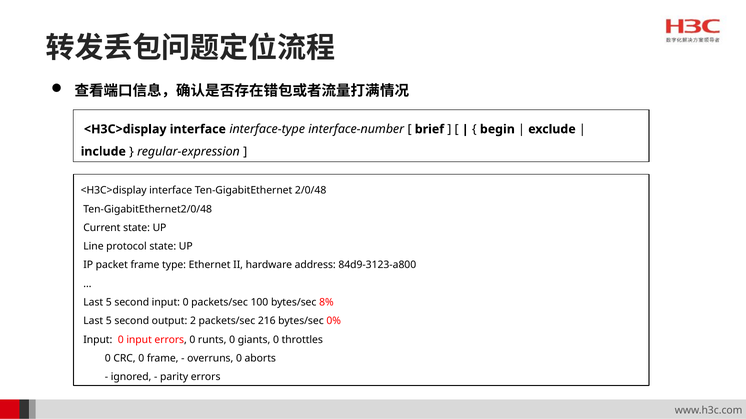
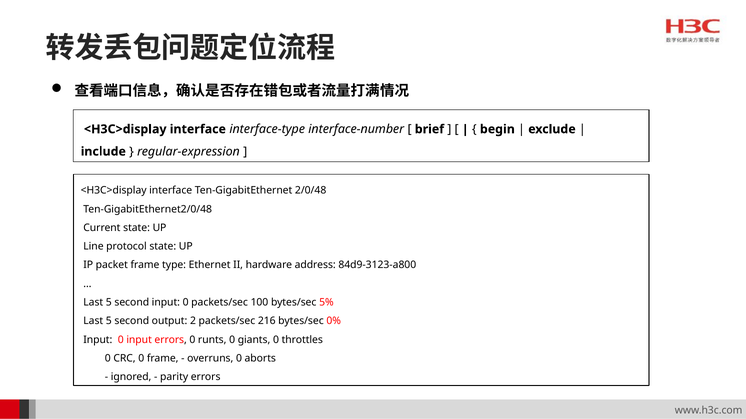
8%: 8% -> 5%
